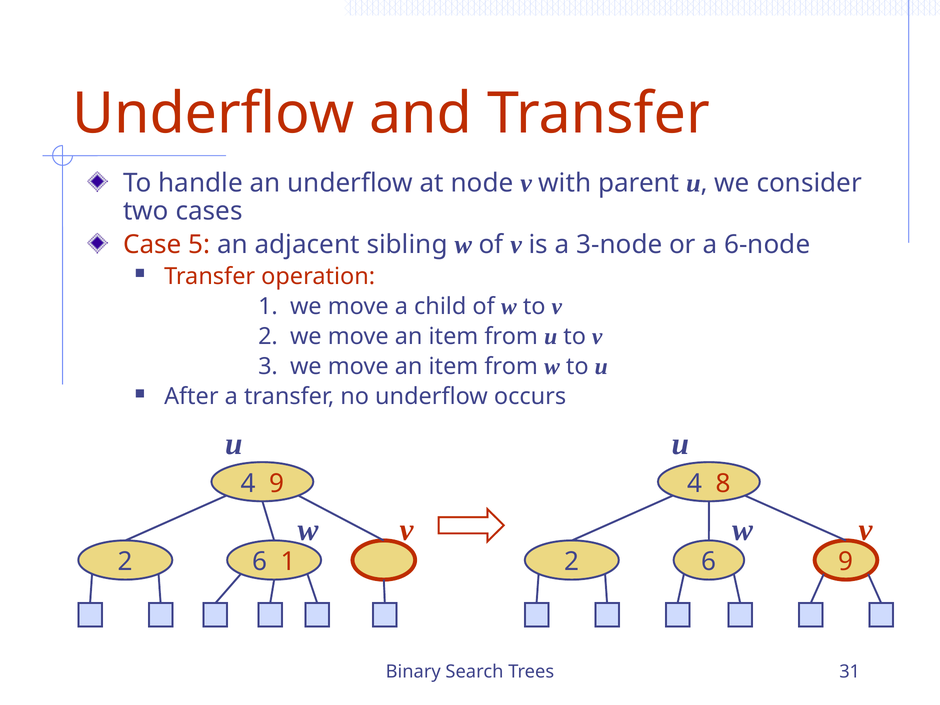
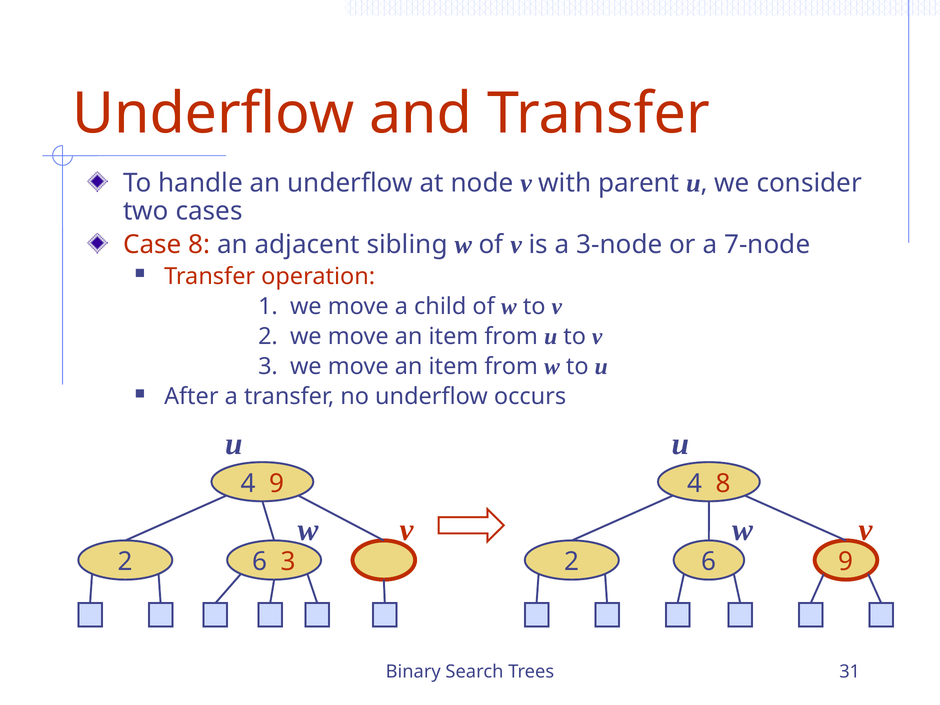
Case 5: 5 -> 8
6-node: 6-node -> 7-node
6 1: 1 -> 3
